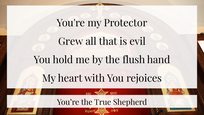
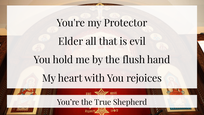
Grew: Grew -> Elder
